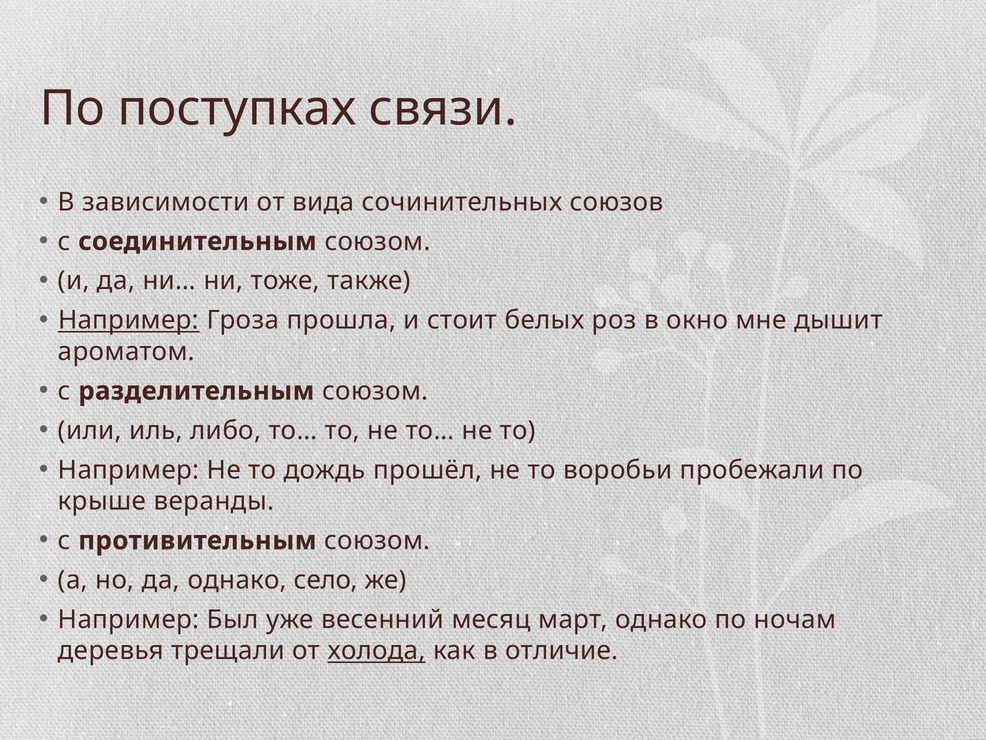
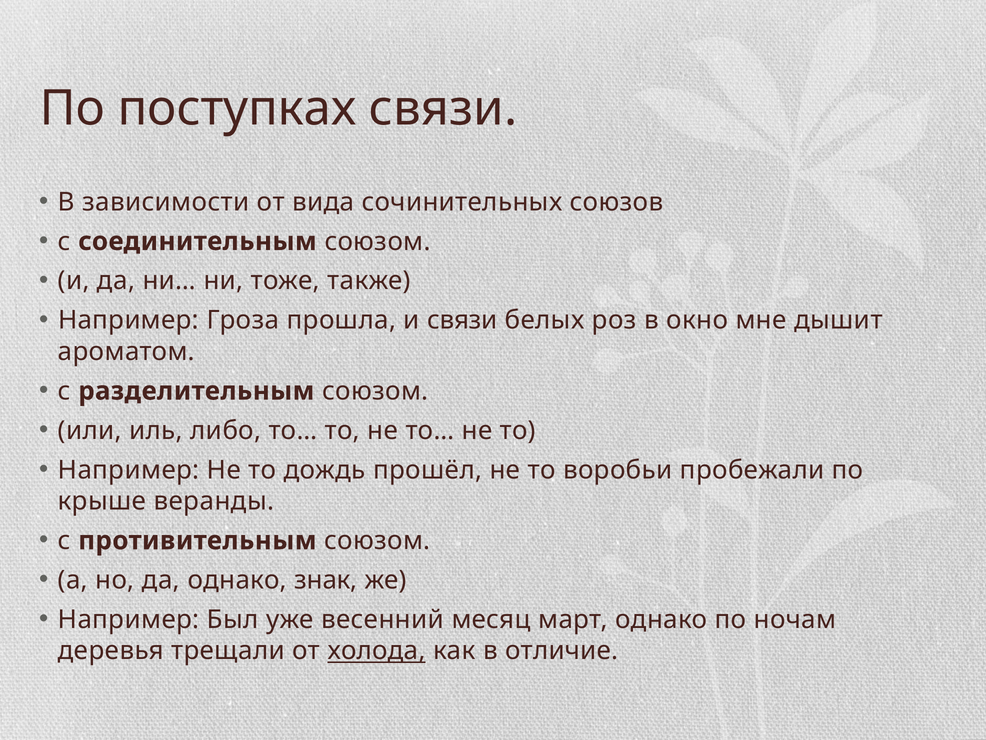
Например at (128, 320) underline: present -> none
и стоит: стоит -> связи
село: село -> знак
